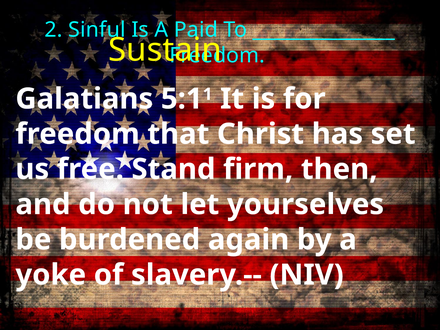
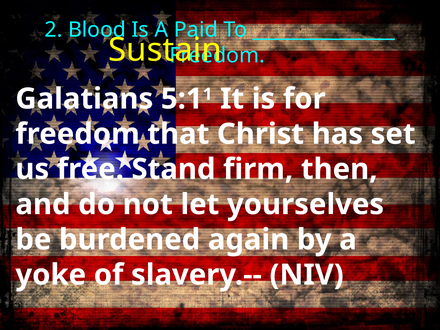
Sinful: Sinful -> Blood
